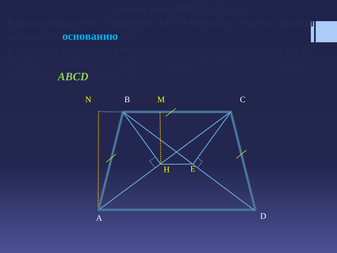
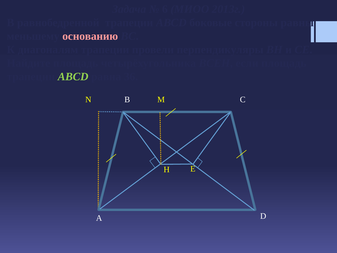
основанию colour: light blue -> pink
